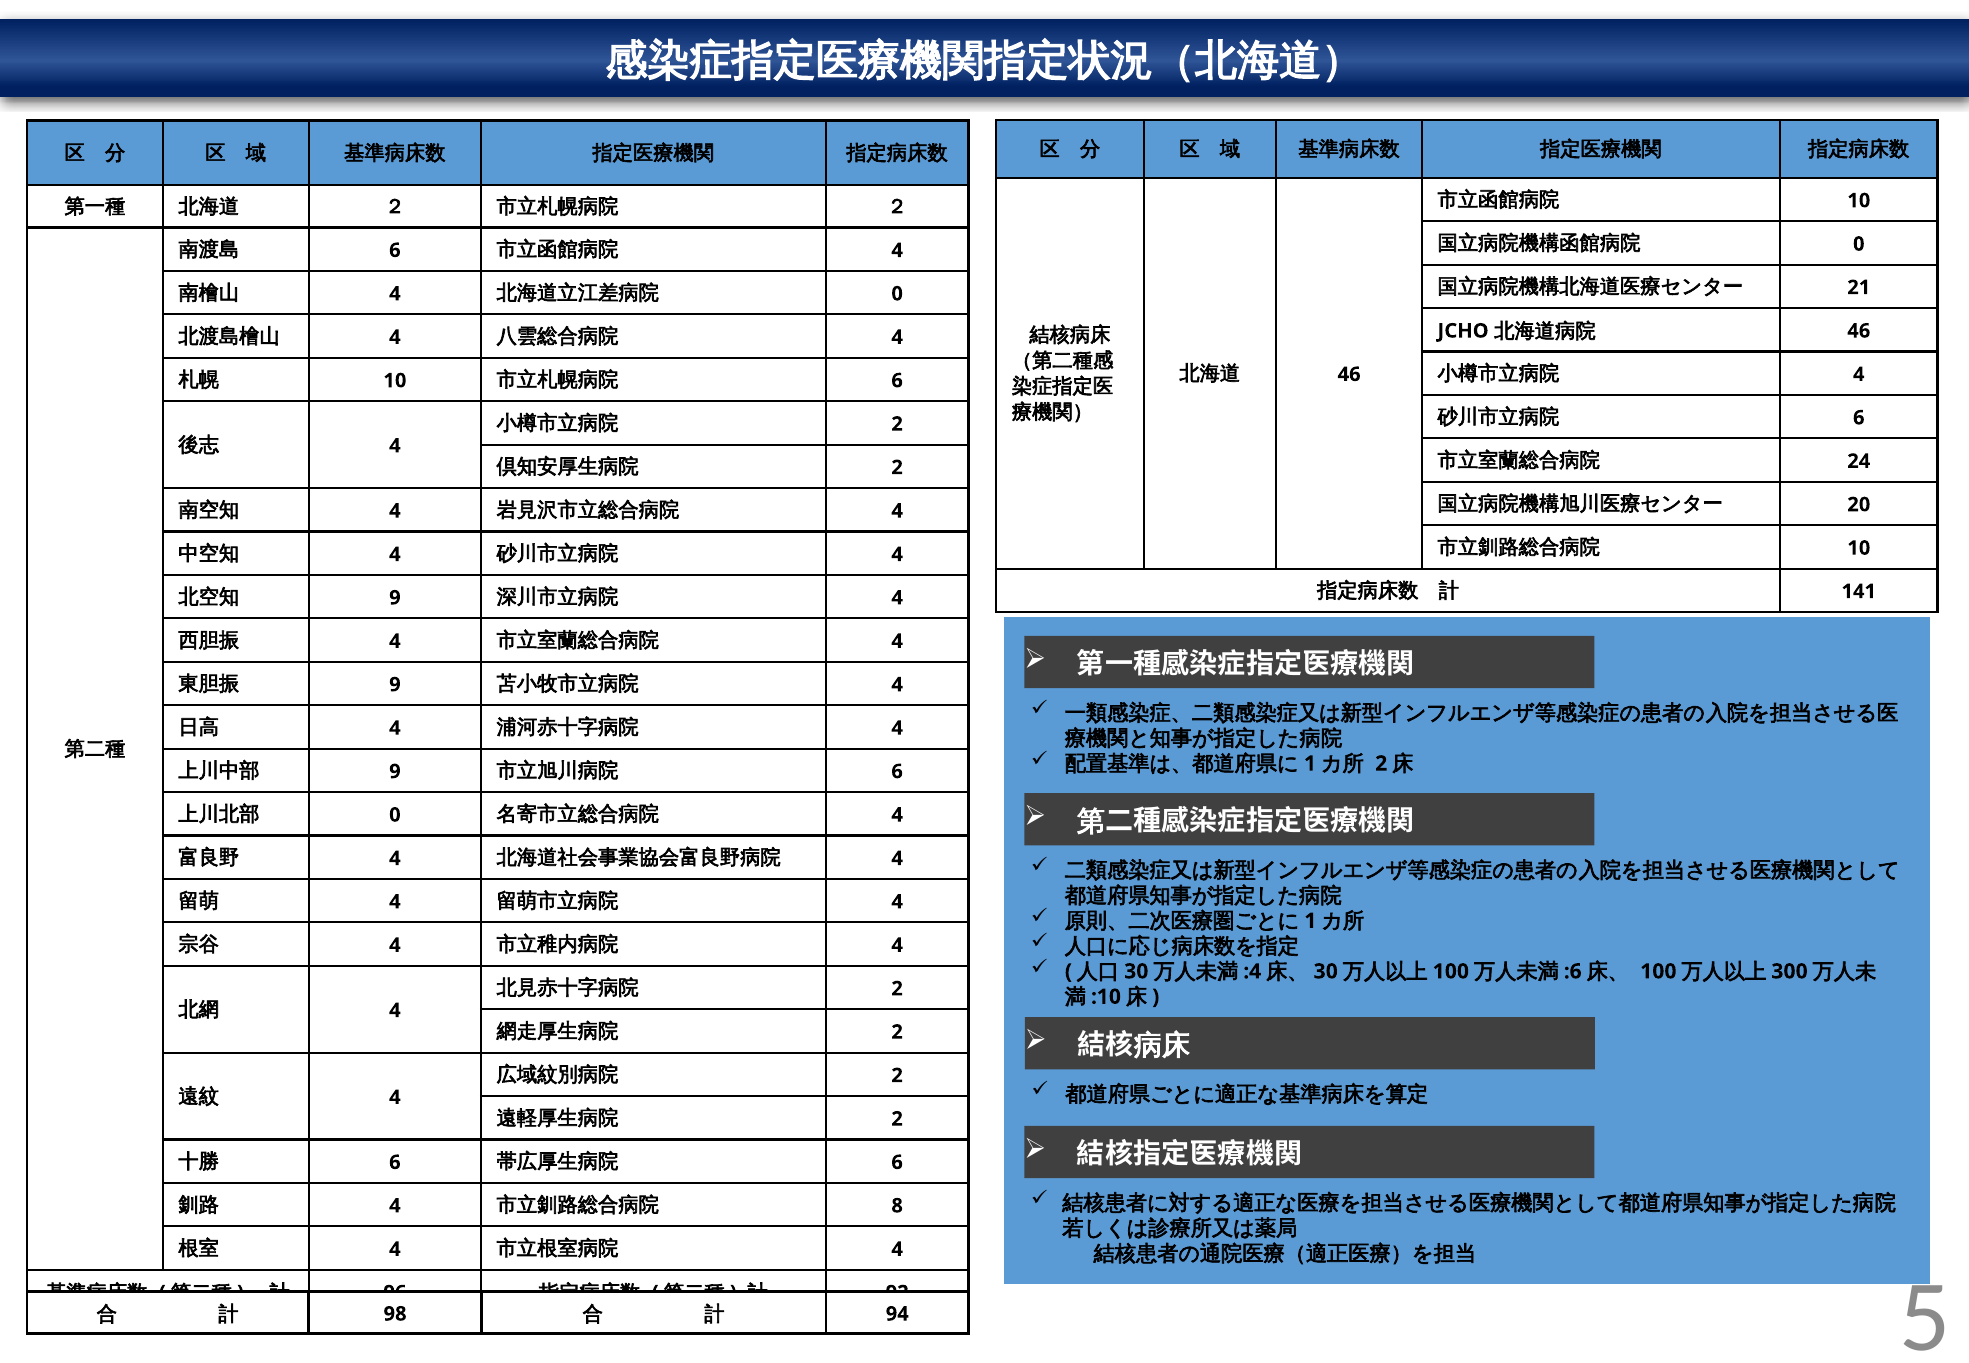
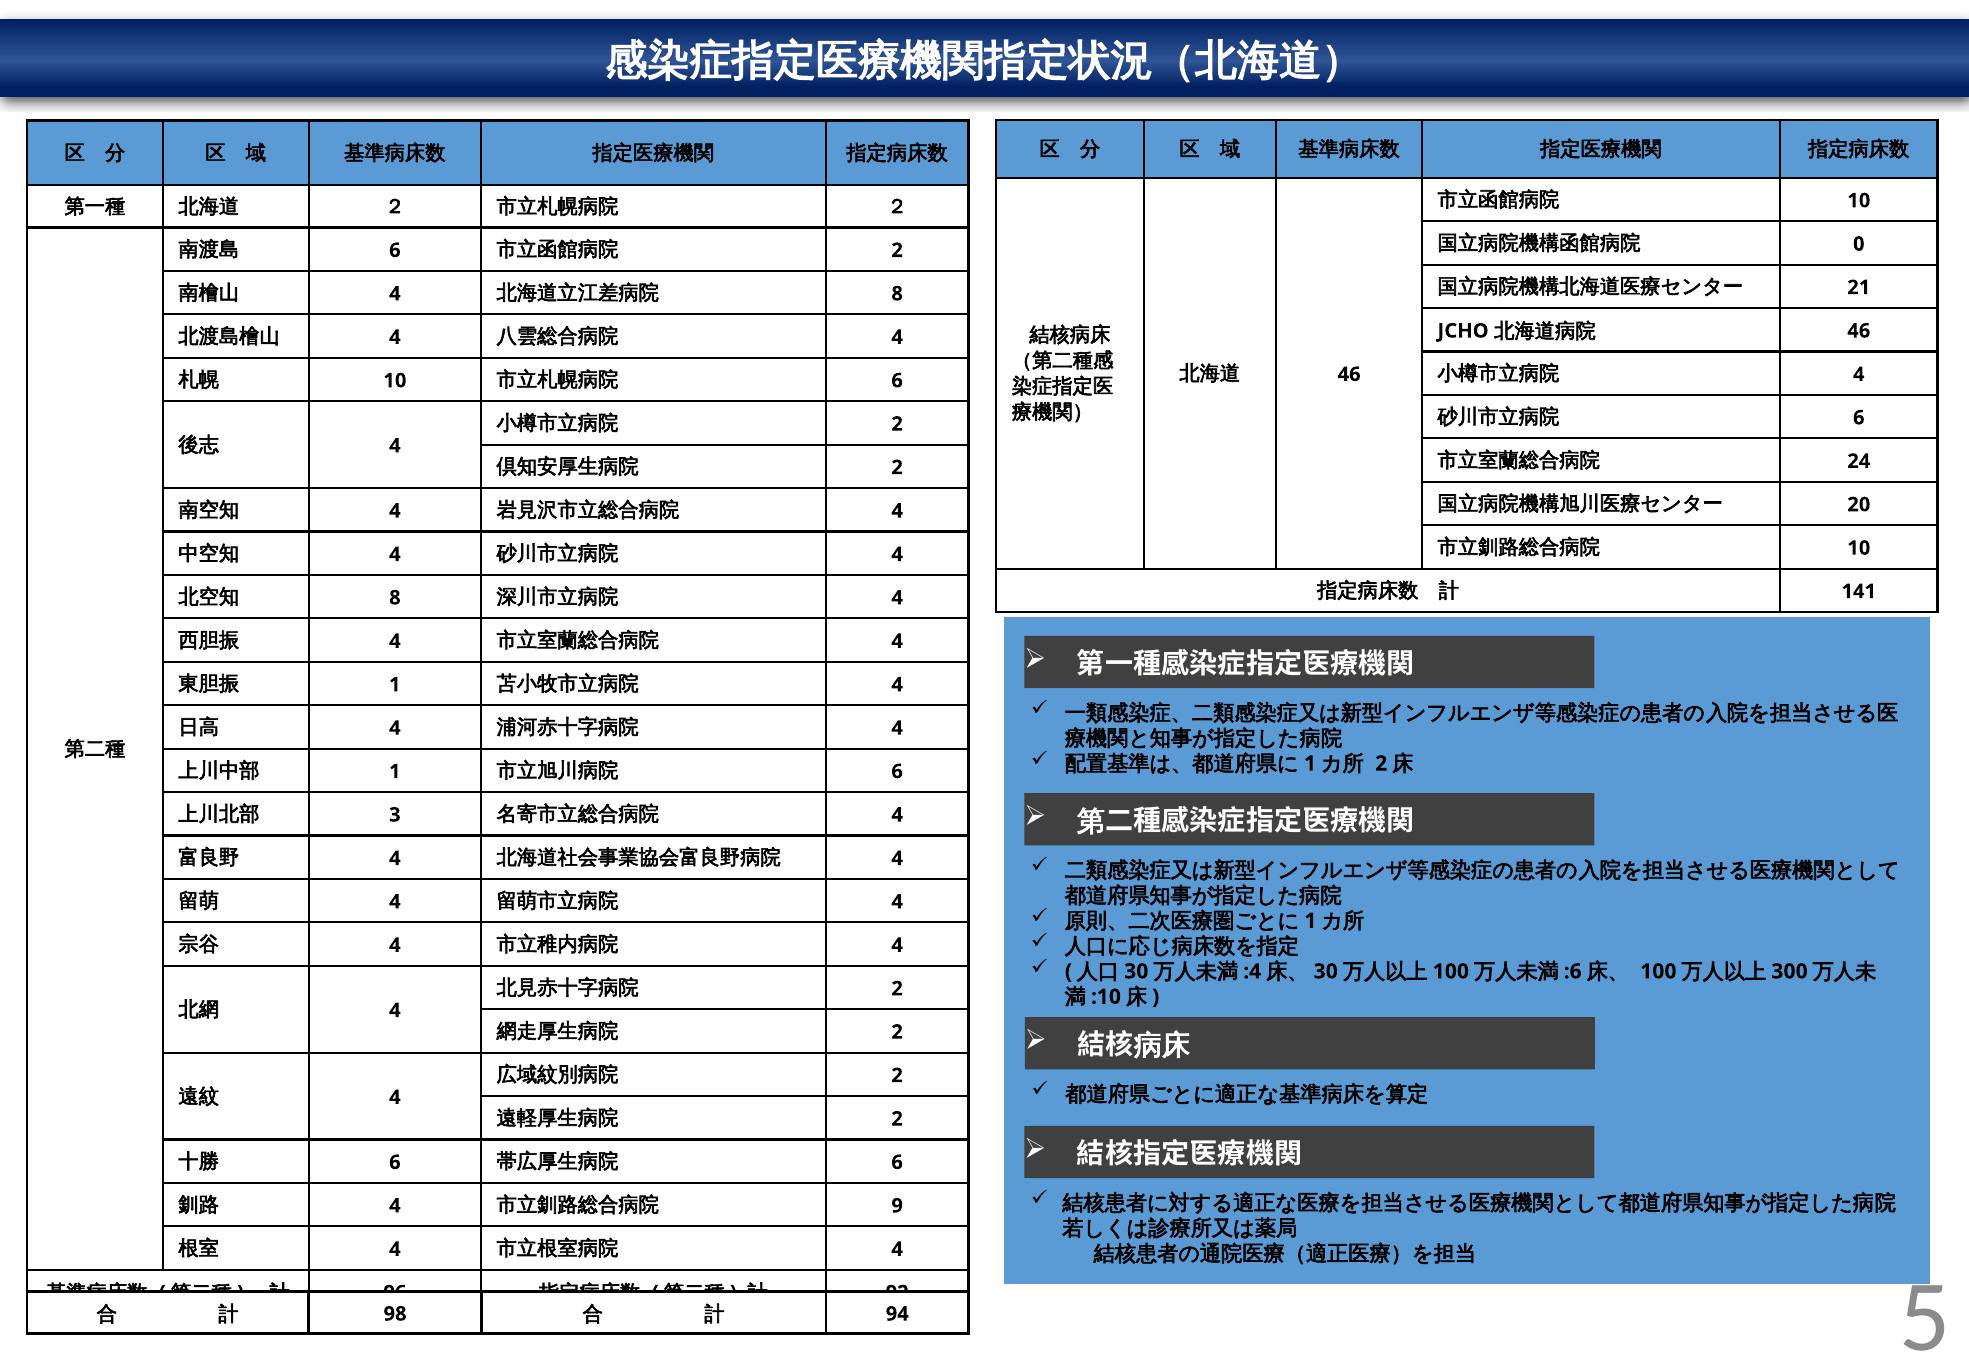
4 at (897, 250): 4 -> 2
0 at (897, 294): 0 -> 8
9 at (395, 598): 9 -> 8
9 at (395, 685): 9 -> 1
9 at (395, 772): 9 -> 1
0 at (395, 815): 0 -> 3
8: 8 -> 9
